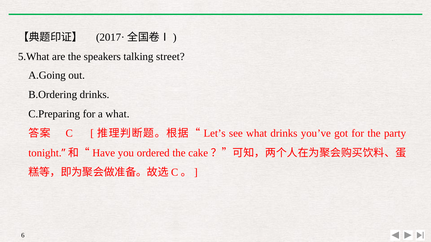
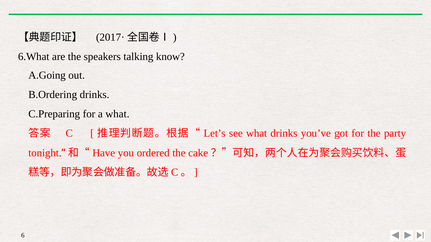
5.What: 5.What -> 6.What
street: street -> know
